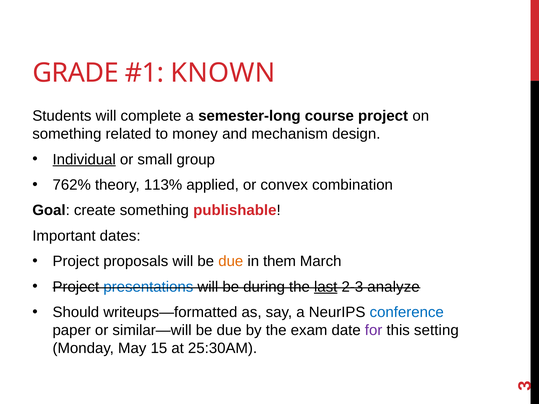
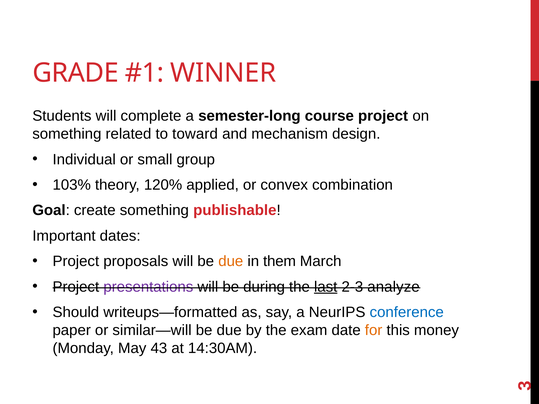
KNOWN: KNOWN -> WINNER
money: money -> toward
Individual underline: present -> none
762%: 762% -> 103%
113%: 113% -> 120%
presentations colour: blue -> purple
for colour: purple -> orange
setting: setting -> money
15: 15 -> 43
25:30AM: 25:30AM -> 14:30AM
